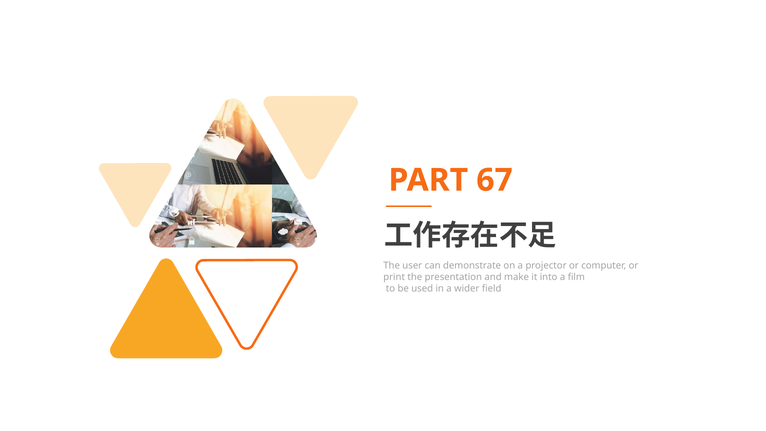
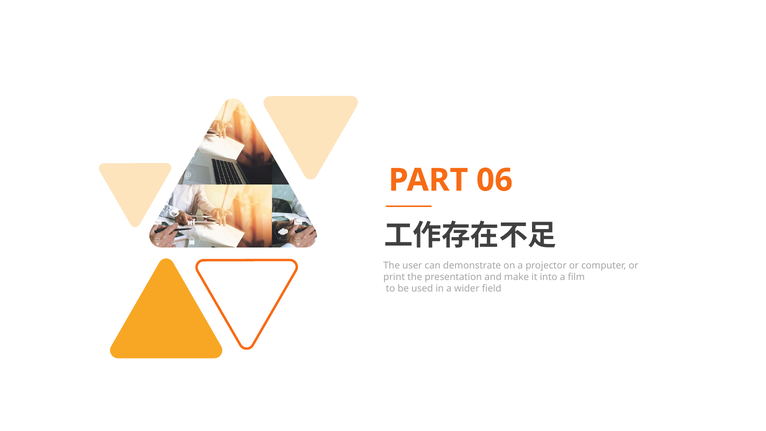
67: 67 -> 06
